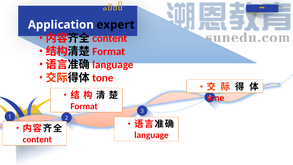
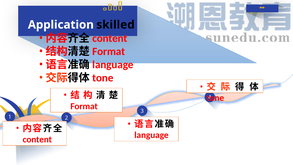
expert: expert -> skilled
